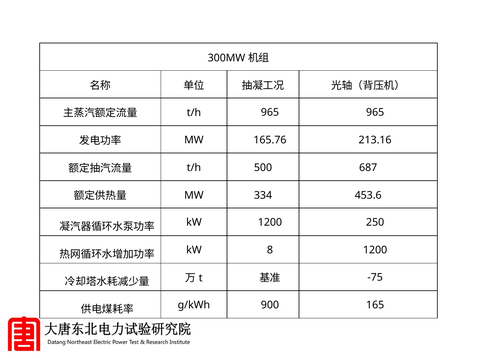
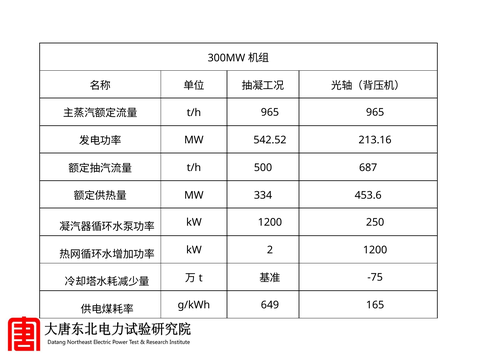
165.76: 165.76 -> 542.52
8: 8 -> 2
900: 900 -> 649
